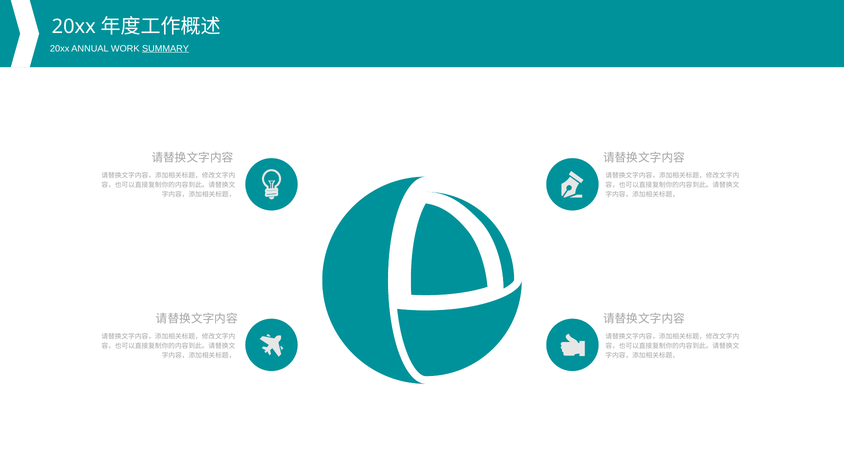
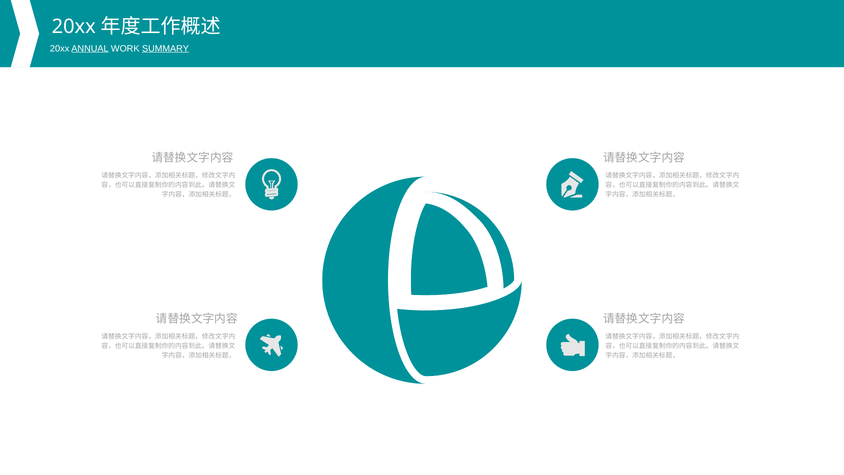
ANNUAL underline: none -> present
